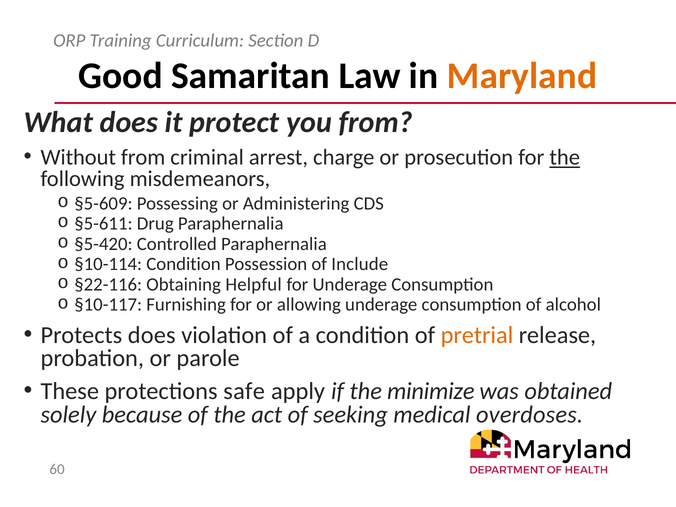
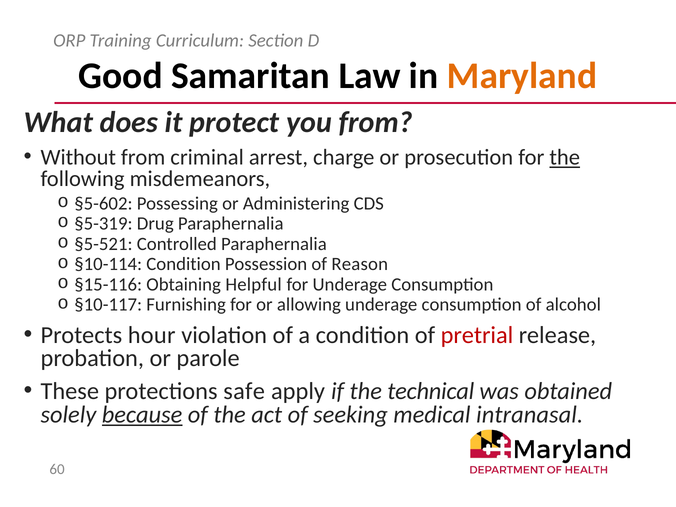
§5-609: §5-609 -> §5-602
§5-611: §5-611 -> §5-319
§5-420: §5-420 -> §5-521
Include: Include -> Reason
§22-116: §22-116 -> §15-116
Protects does: does -> hour
pretrial colour: orange -> red
minimize: minimize -> technical
because underline: none -> present
overdoses: overdoses -> intranasal
